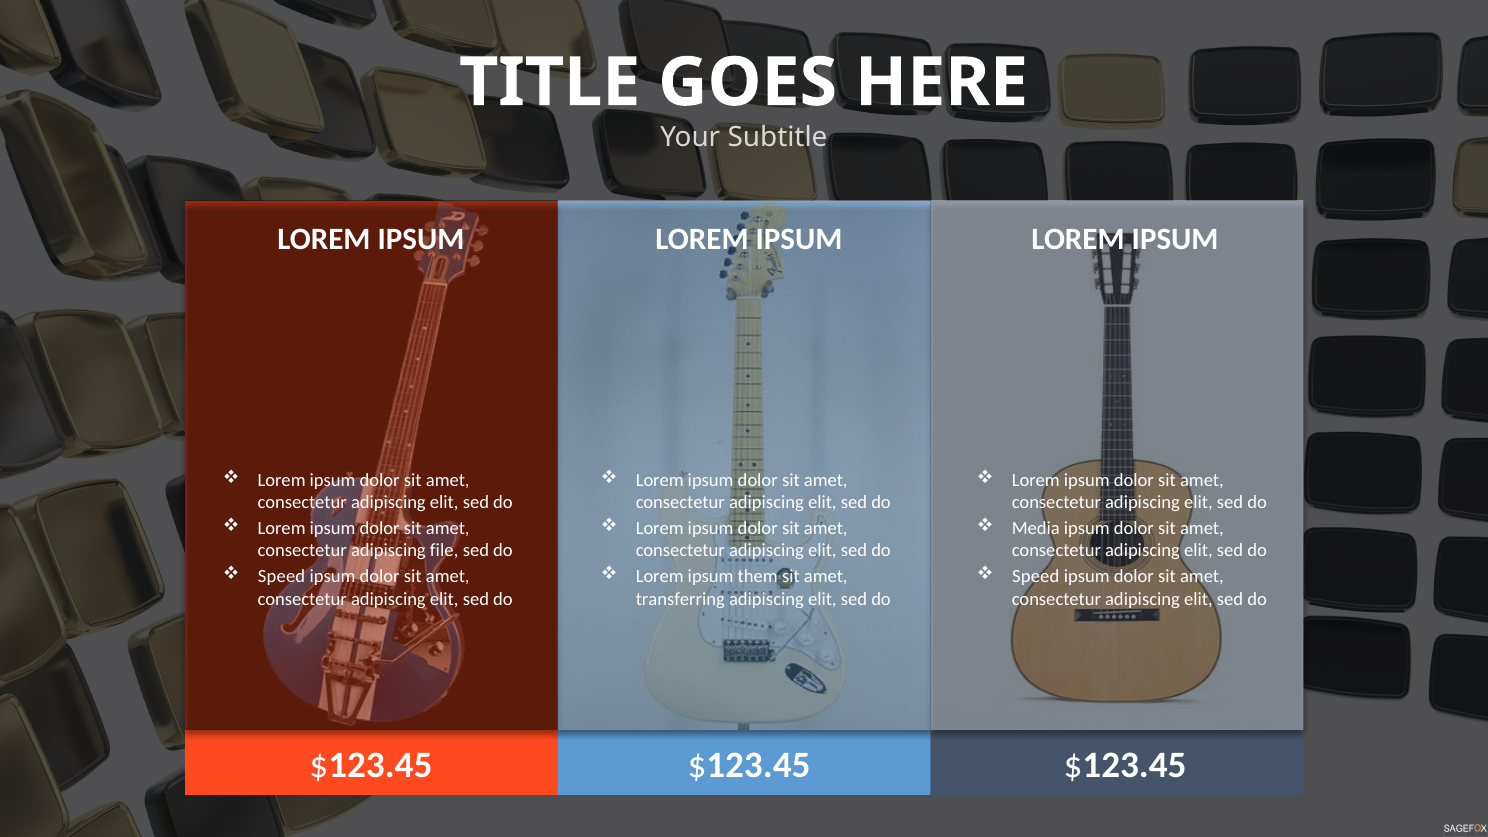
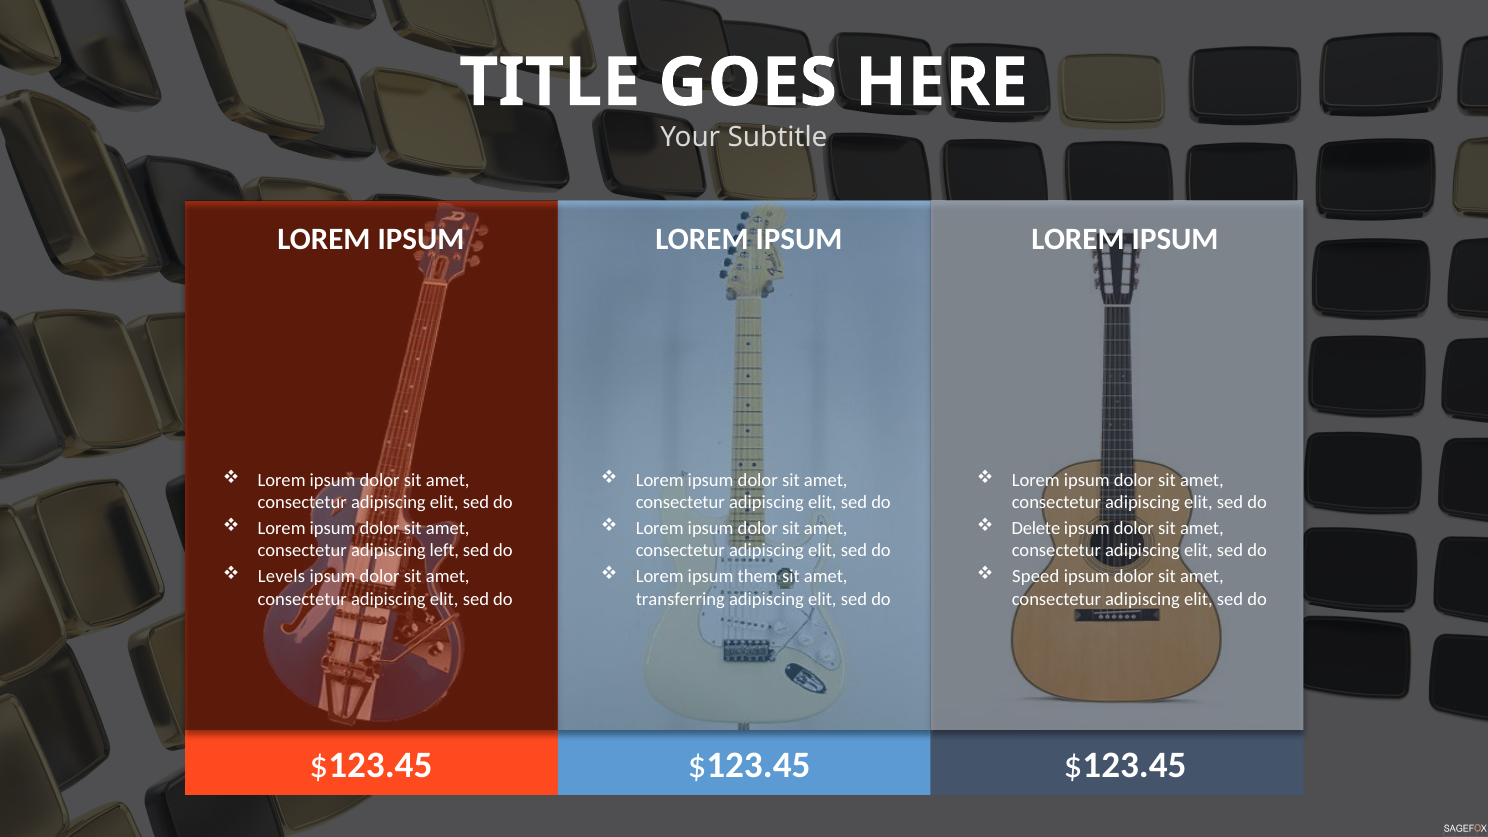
Media: Media -> Delete
file: file -> left
Speed at (282, 577): Speed -> Levels
